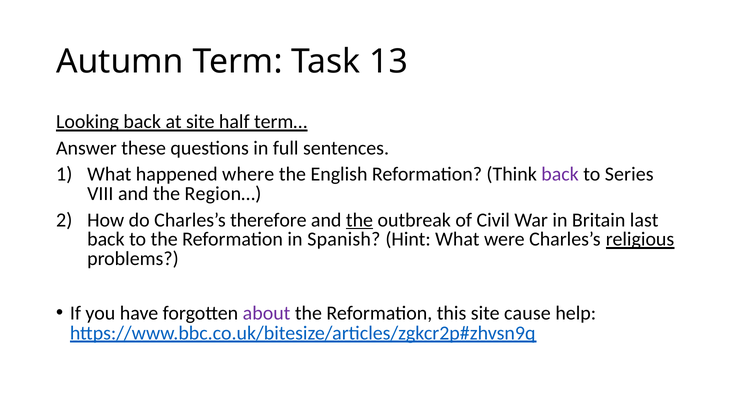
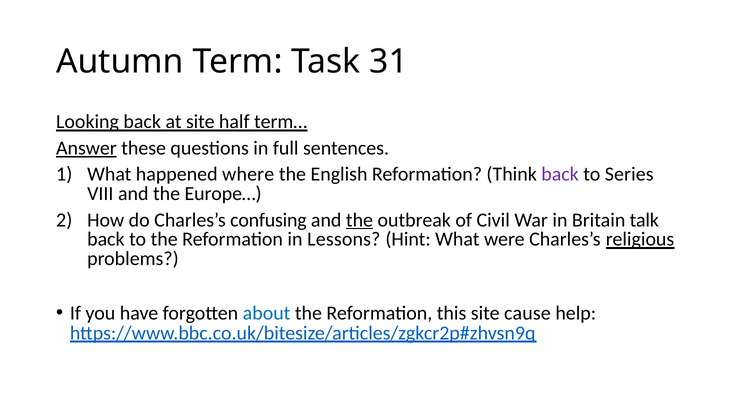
13: 13 -> 31
Answer underline: none -> present
Region…: Region… -> Europe…
therefore: therefore -> confusing
last: last -> talk
Spanish: Spanish -> Lessons
about colour: purple -> blue
